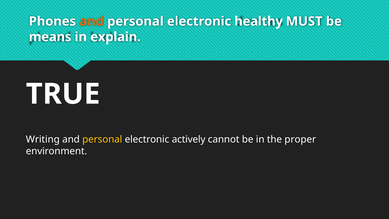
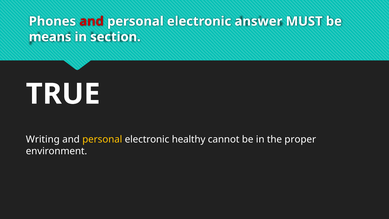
and at (92, 21) colour: orange -> red
healthy: healthy -> answer
explain: explain -> section
actively: actively -> healthy
